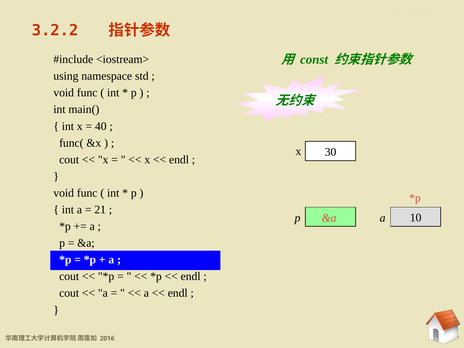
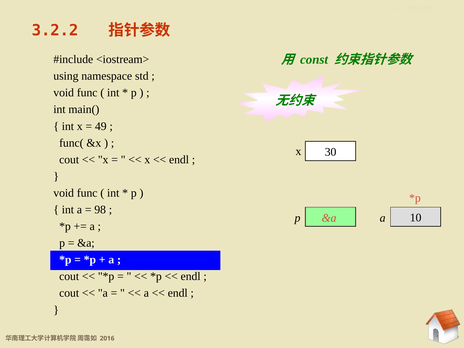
40: 40 -> 49
21: 21 -> 98
